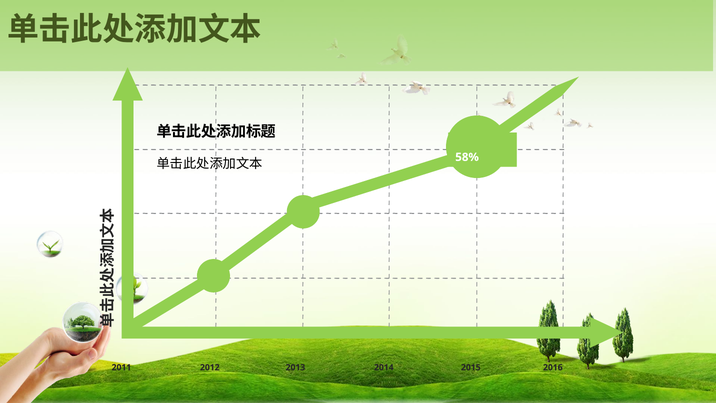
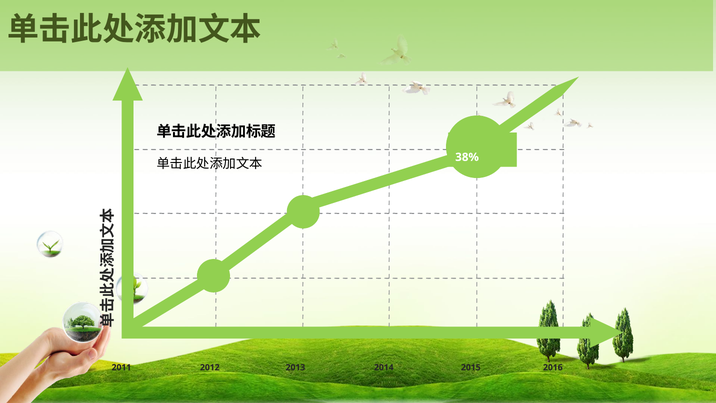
58%: 58% -> 38%
